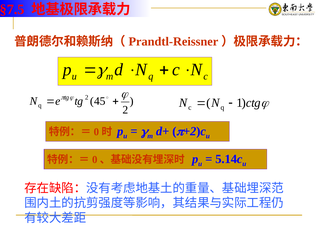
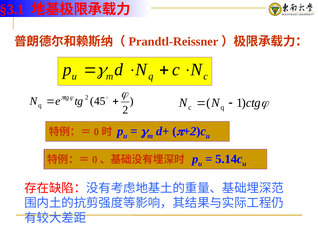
§7.5: §7.5 -> §3.1
